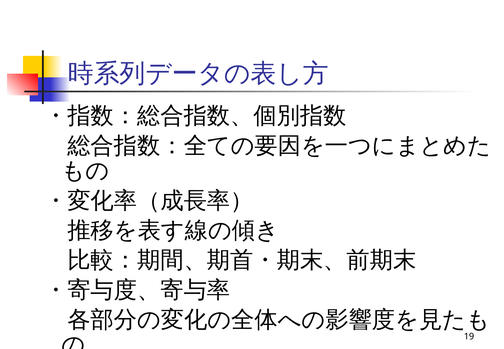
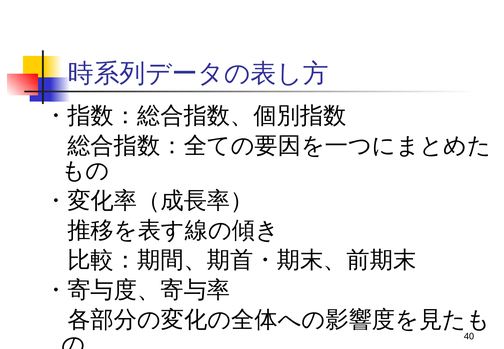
19: 19 -> 40
